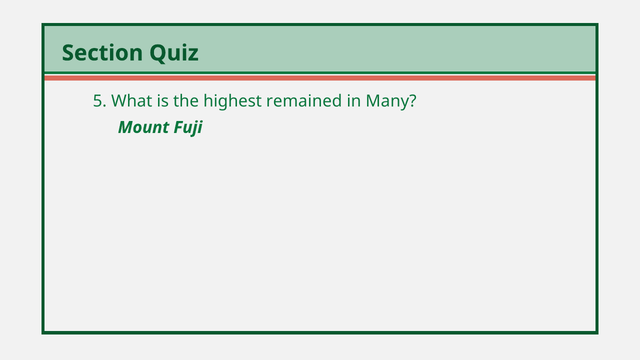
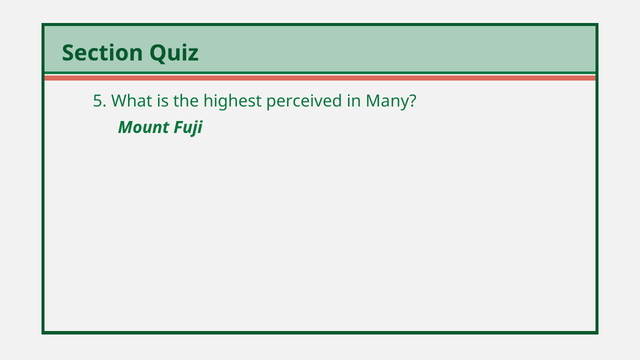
remained: remained -> perceived
